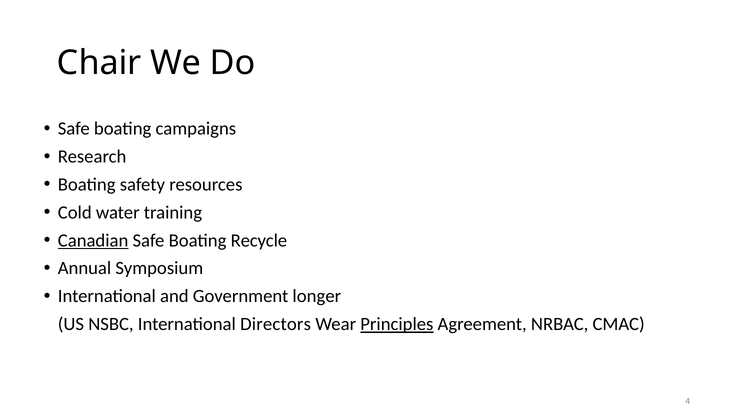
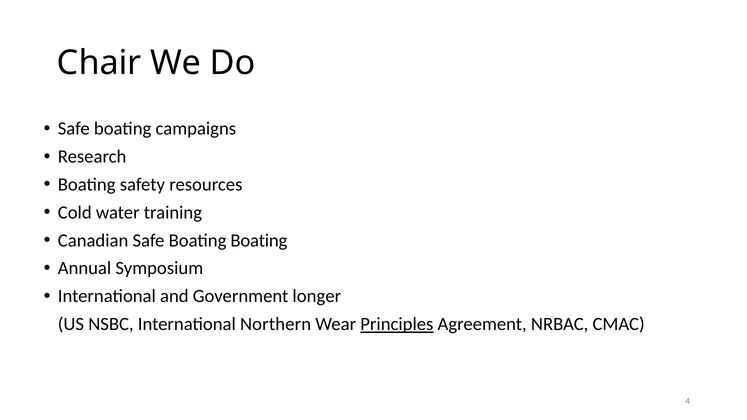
Canadian underline: present -> none
Boating Recycle: Recycle -> Boating
Directors: Directors -> Northern
